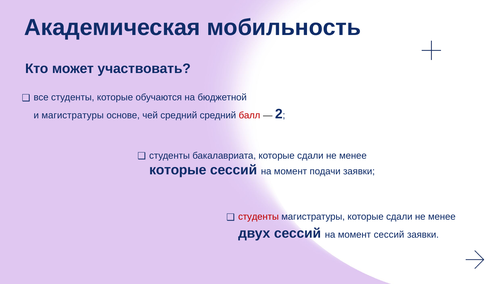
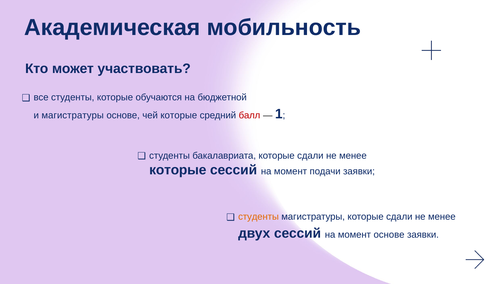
чей средний: средний -> которые
2: 2 -> 1
студенты at (258, 216) colour: red -> orange
момент сессий: сессий -> основе
